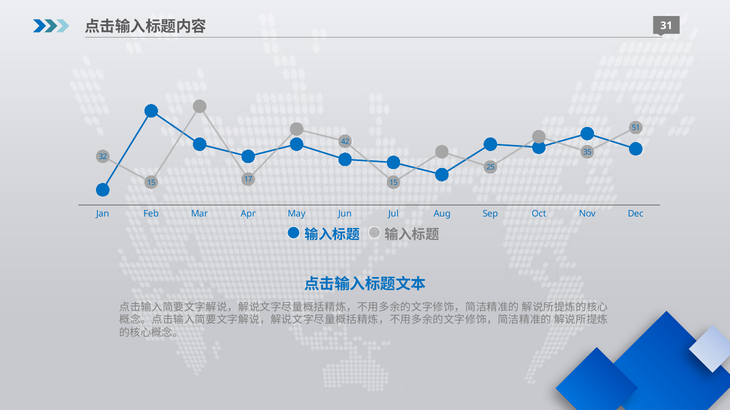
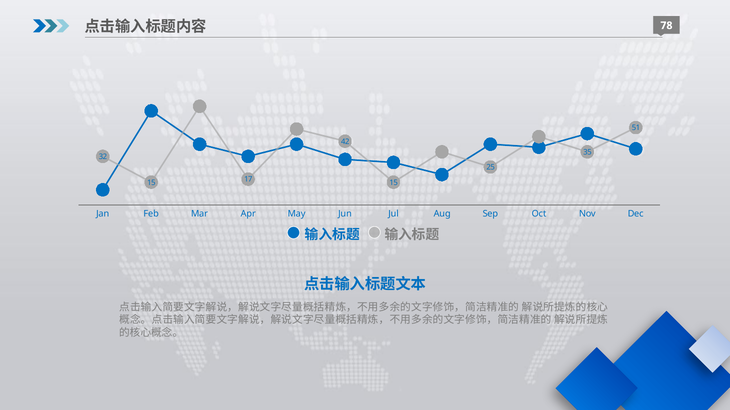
31: 31 -> 78
